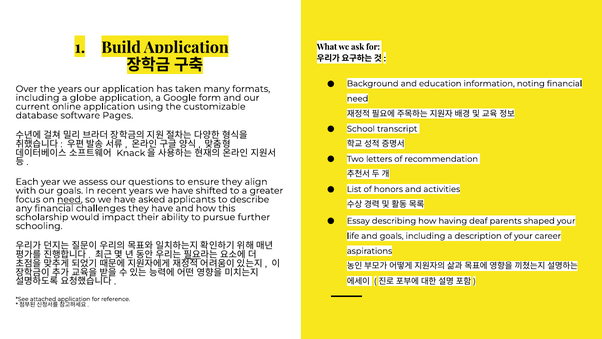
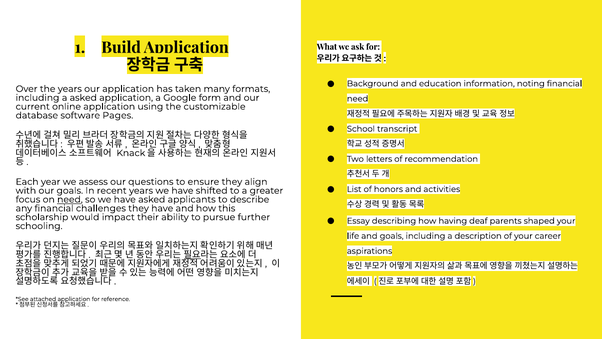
a globe: globe -> asked
